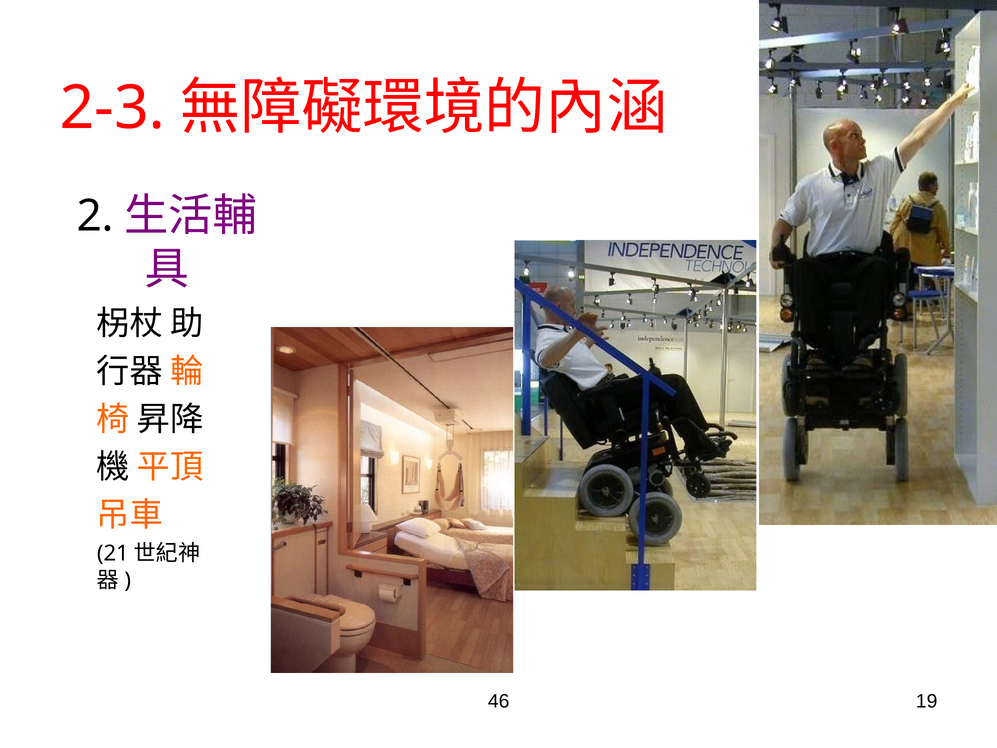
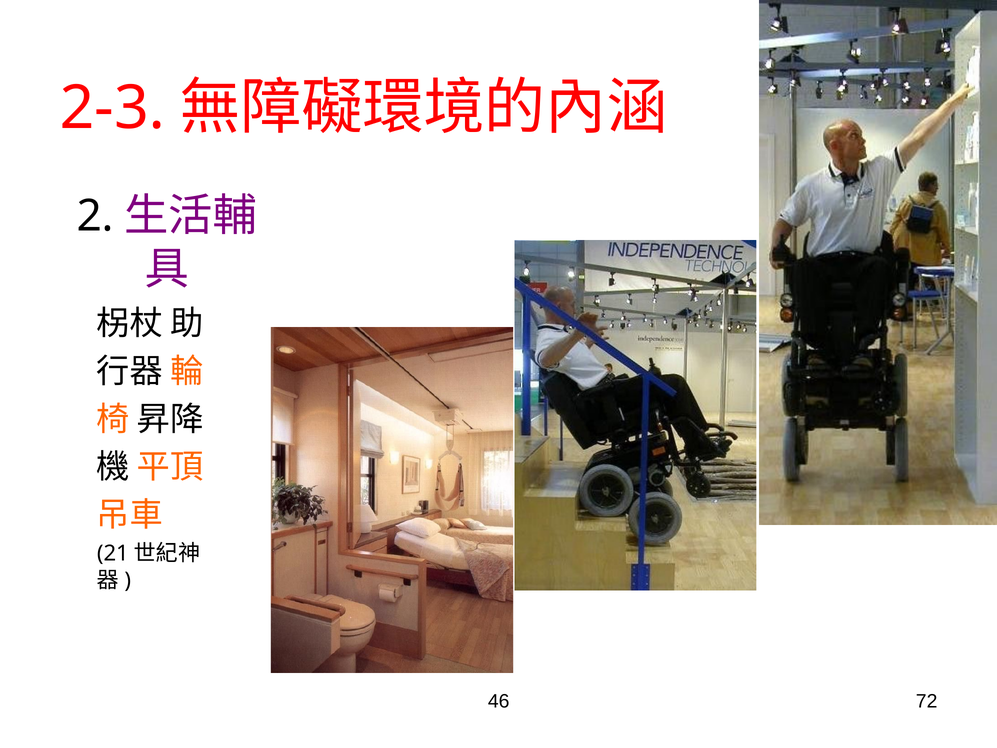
19: 19 -> 72
